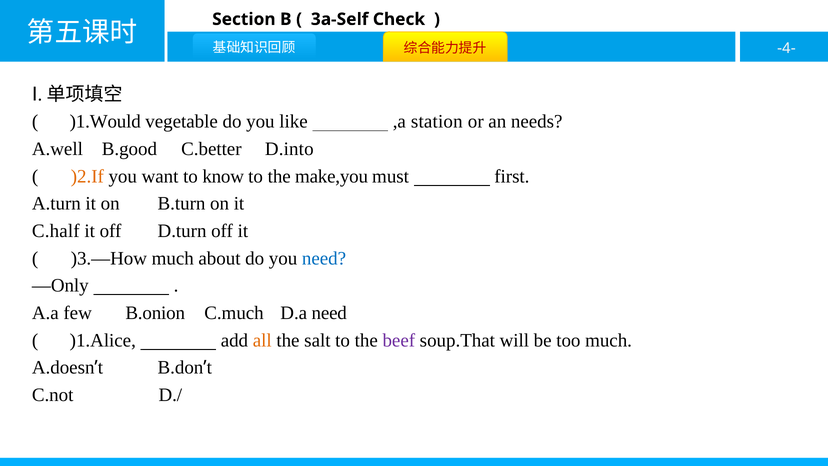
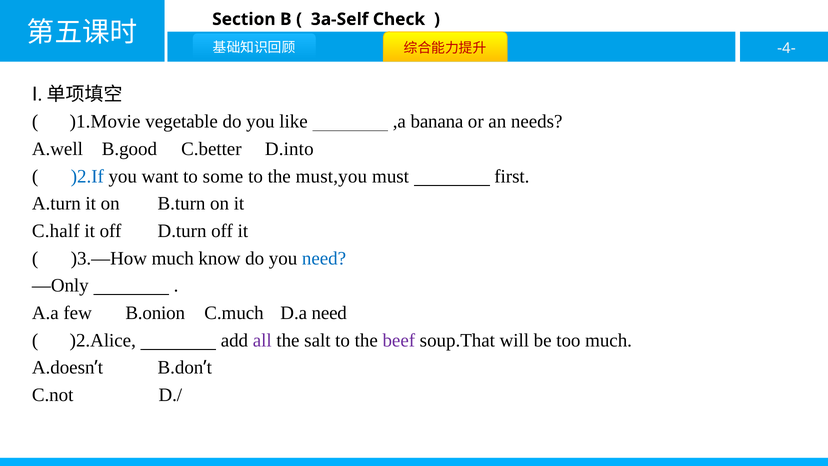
)1.Would: )1.Would -> )1.Movie
station: station -> banana
)2.If colour: orange -> blue
know: know -> some
make,you: make,you -> must,you
about: about -> know
)1.Alice: )1.Alice -> )2.Alice
all colour: orange -> purple
